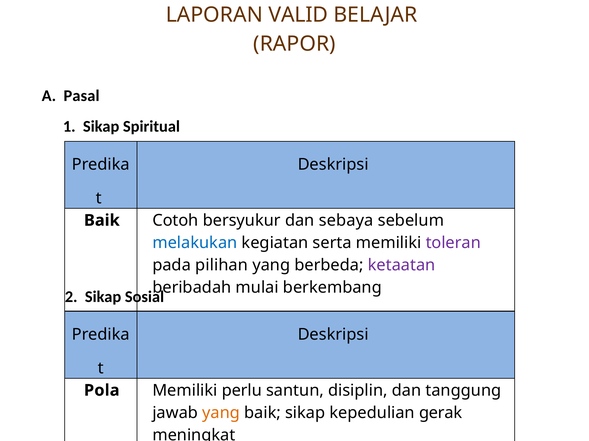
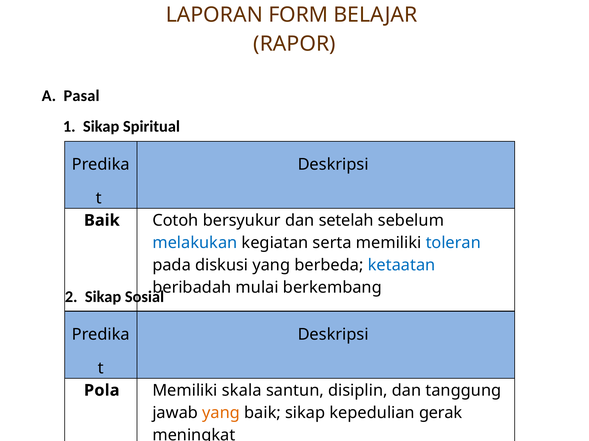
VALID: VALID -> FORM
sebaya: sebaya -> setelah
toleran colour: purple -> blue
pilihan: pilihan -> diskusi
ketaatan colour: purple -> blue
perlu: perlu -> skala
